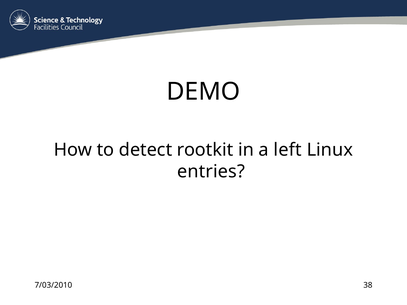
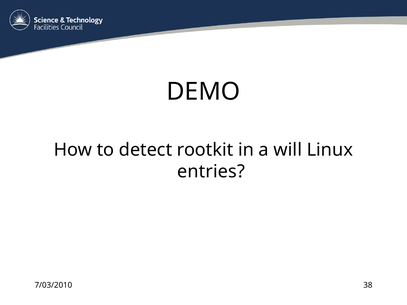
left: left -> will
